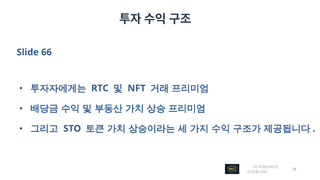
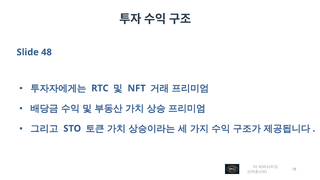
66: 66 -> 48
